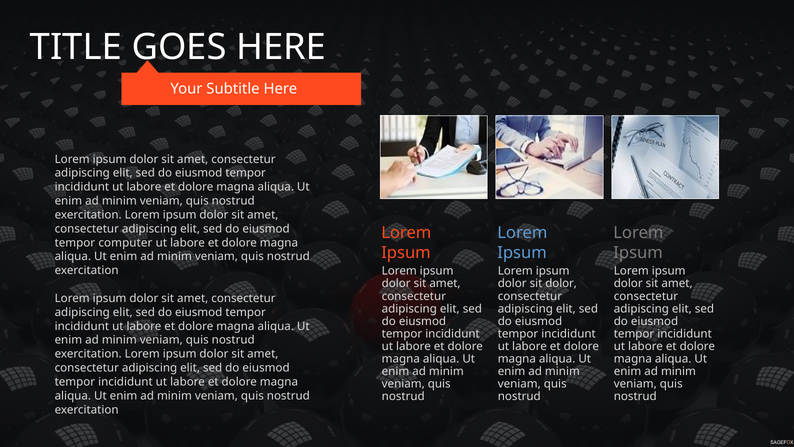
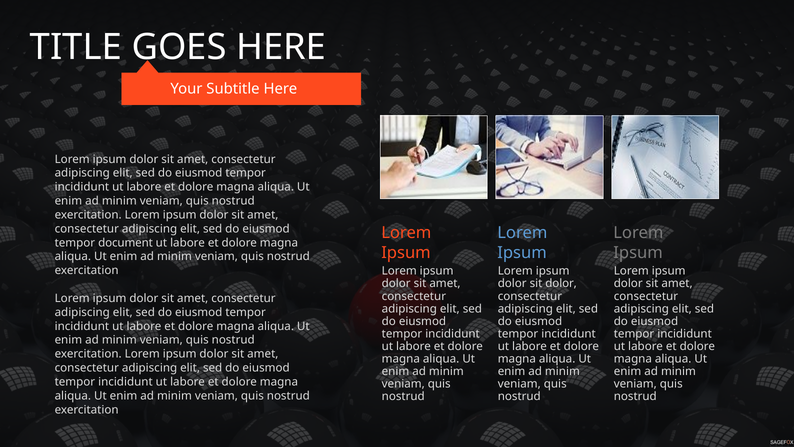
computer: computer -> document
